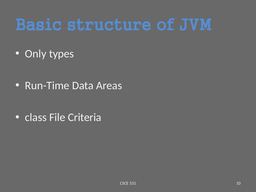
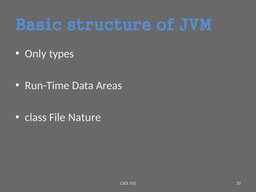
Criteria: Criteria -> Nature
